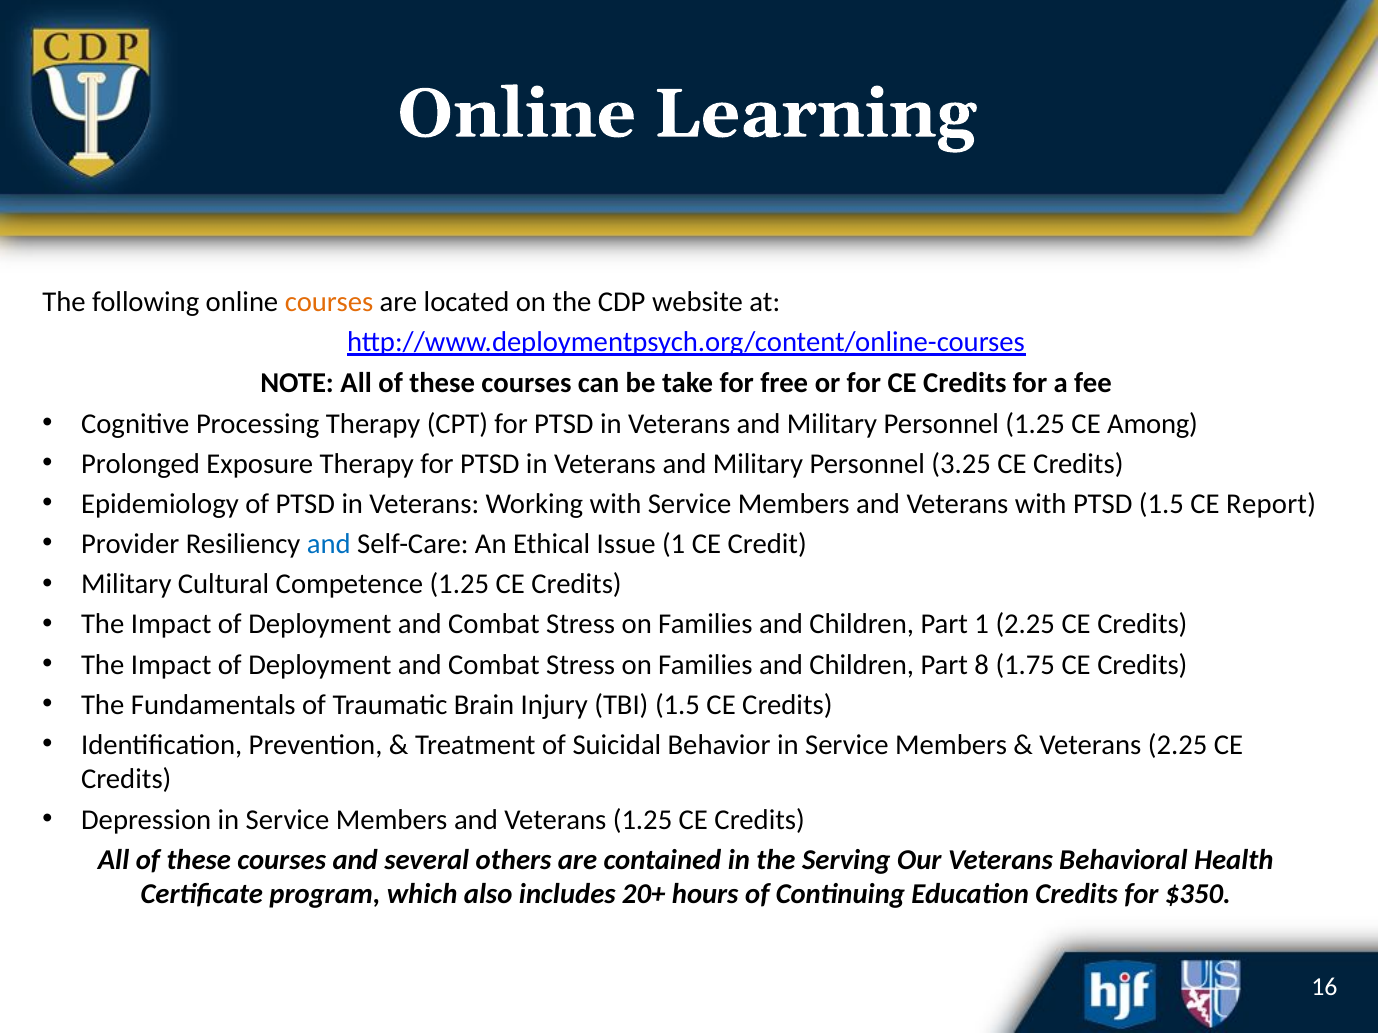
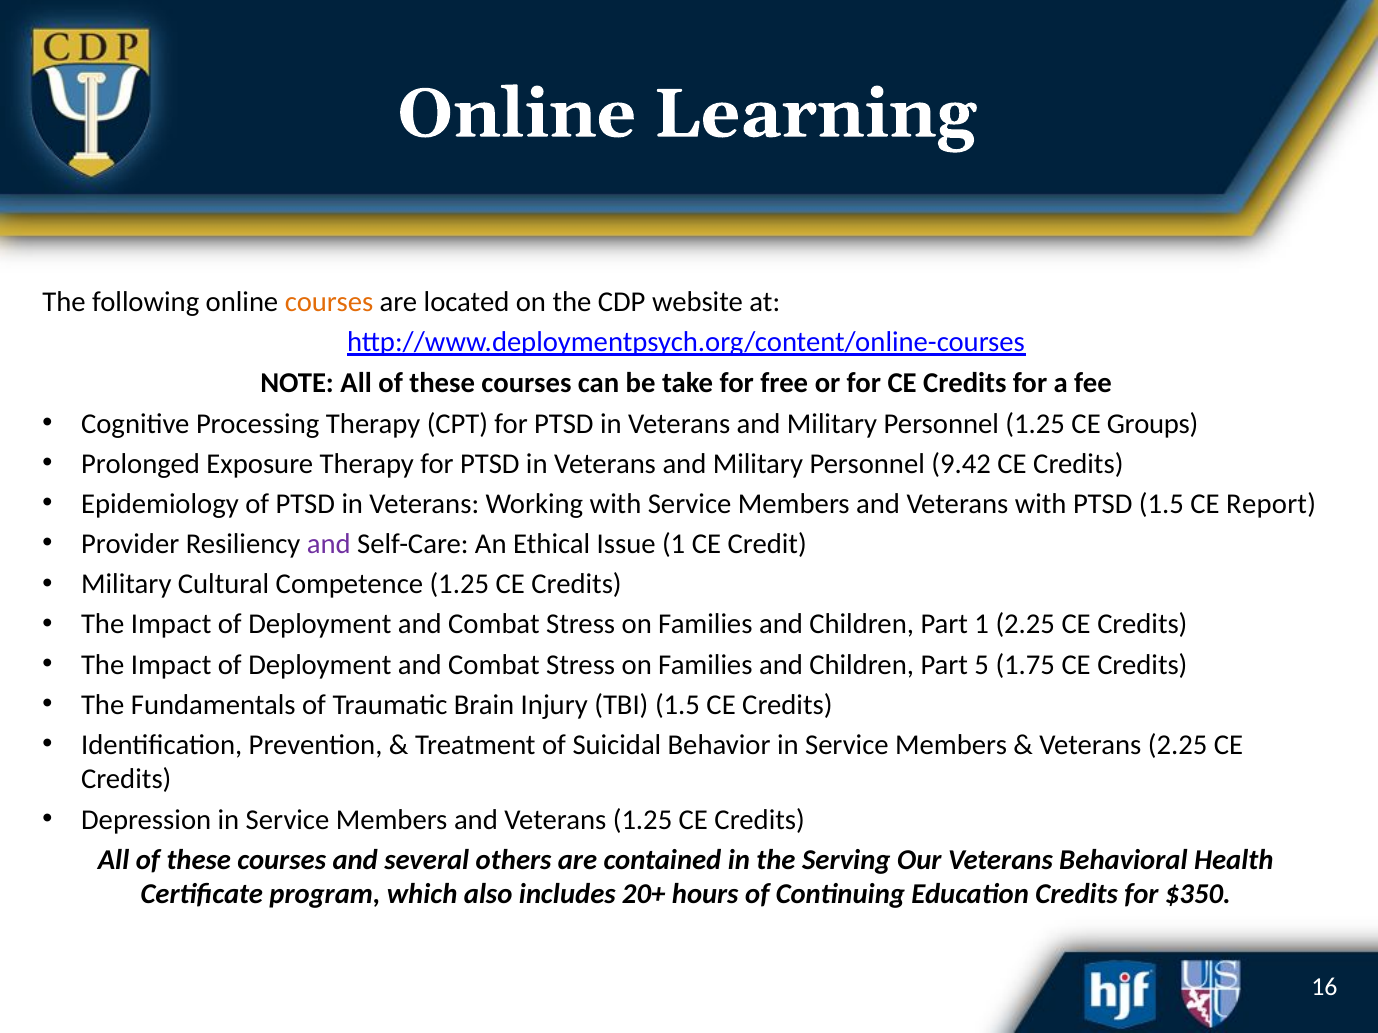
Among: Among -> Groups
3.25: 3.25 -> 9.42
and at (329, 544) colour: blue -> purple
8: 8 -> 5
